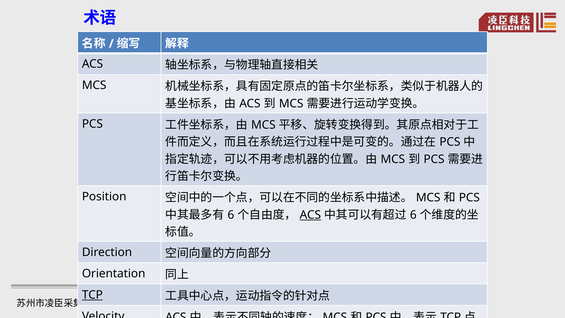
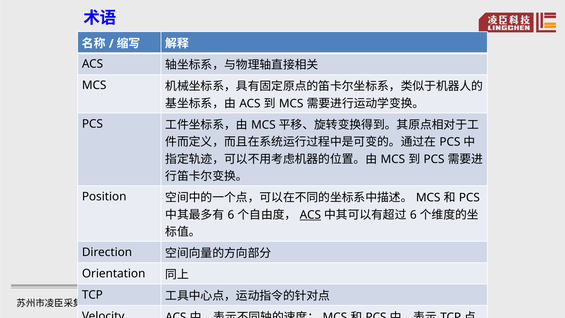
TCP at (92, 295) underline: present -> none
